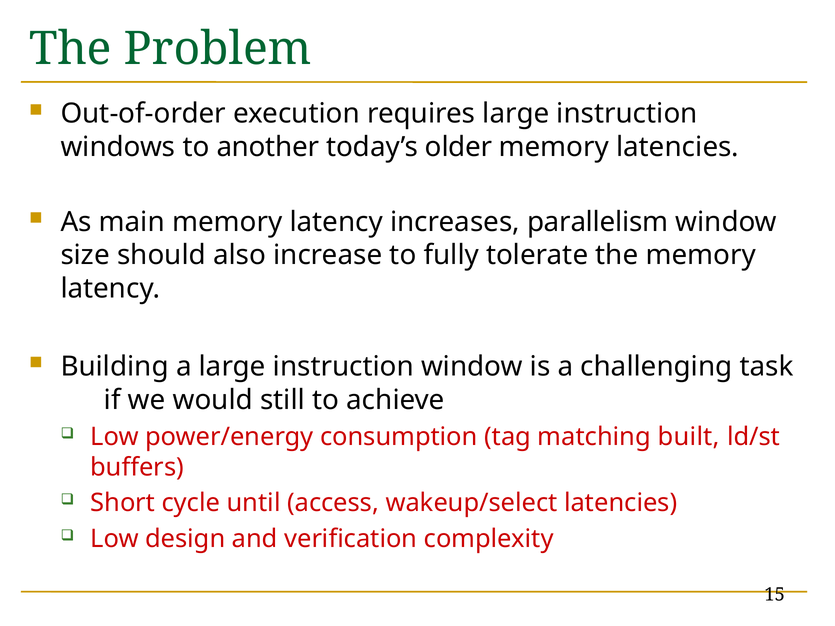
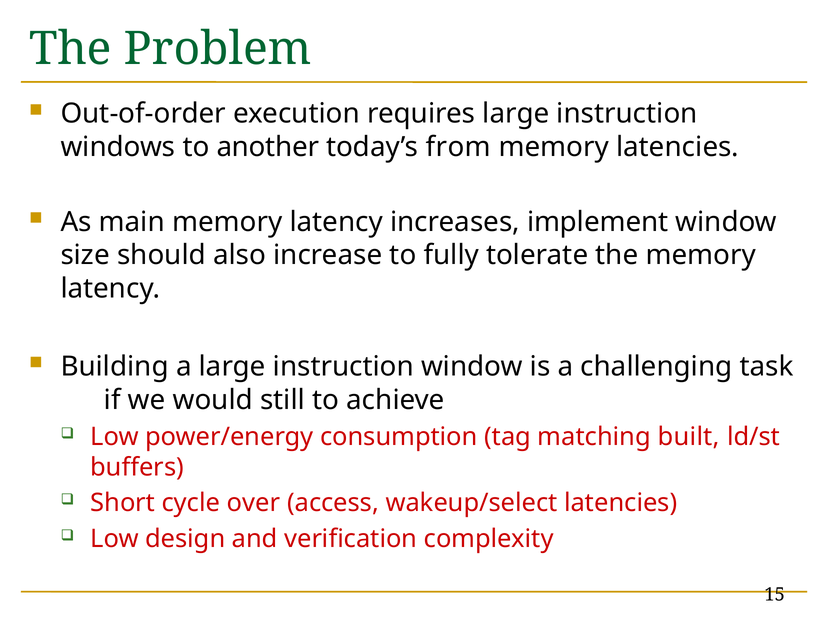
older: older -> from
parallelism: parallelism -> implement
until: until -> over
